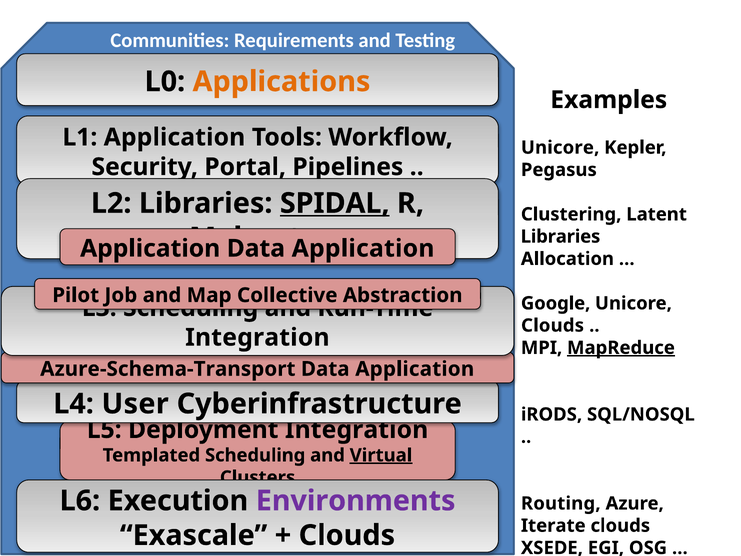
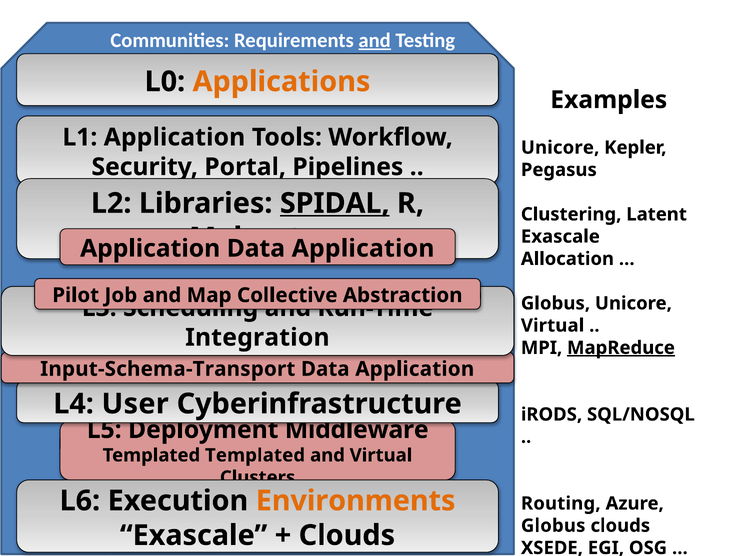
and at (375, 40) underline: none -> present
Libraries at (560, 236): Libraries -> Exascale
Google at (556, 303): Google -> Globus
Clouds at (553, 325): Clouds -> Virtual
Azure-Schema-Transport: Azure-Schema-Transport -> Input-Schema-Transport
Deployment Integration: Integration -> Middleware
Templated Scheduling: Scheduling -> Templated
Virtual at (381, 455) underline: present -> none
Environments colour: purple -> orange
Iterate at (553, 525): Iterate -> Globus
